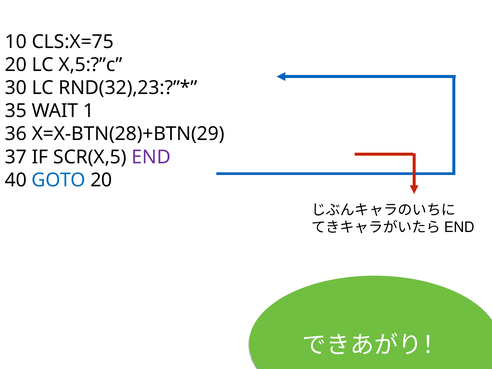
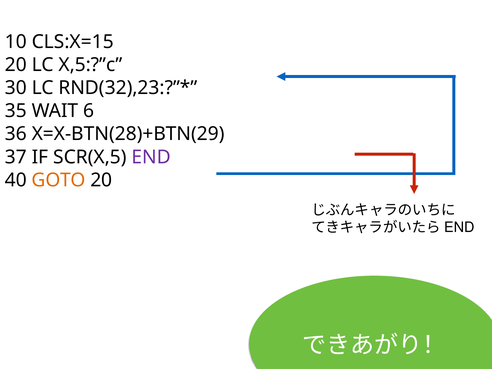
CLS:X=75: CLS:X=75 -> CLS:X=15
1: 1 -> 6
GOTO colour: blue -> orange
